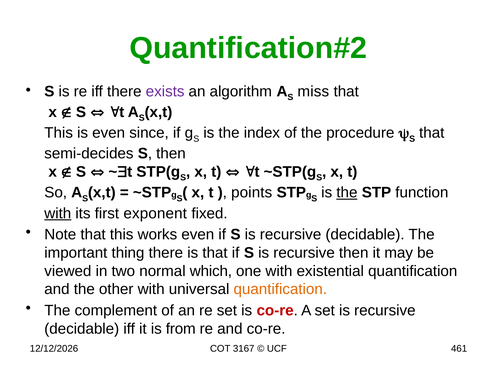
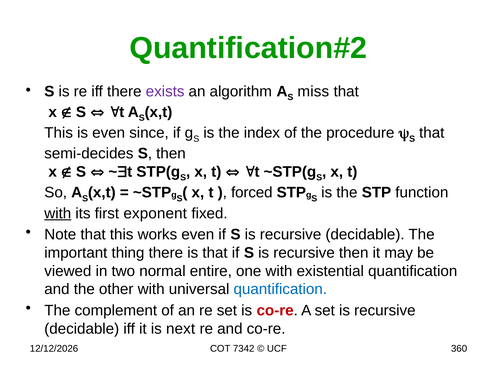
points: points -> forced
the at (347, 192) underline: present -> none
which: which -> entire
quantification at (280, 289) colour: orange -> blue
from: from -> next
3167: 3167 -> 7342
461: 461 -> 360
